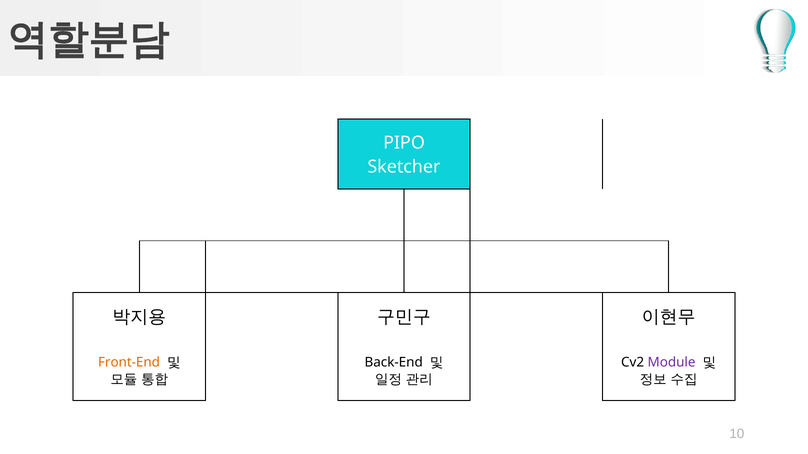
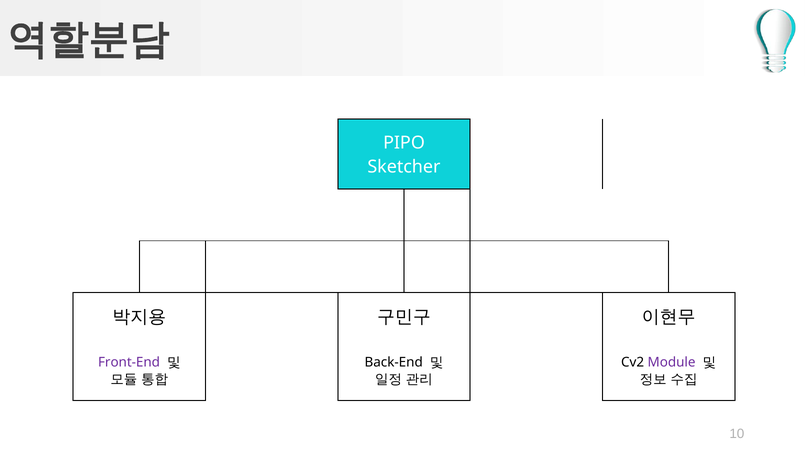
Front-End colour: orange -> purple
